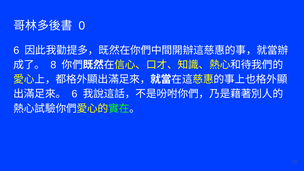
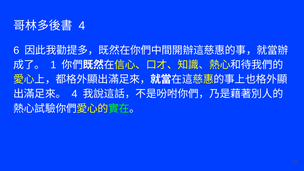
0 at (82, 26): 0 -> 4
8: 8 -> 1
6 at (74, 94): 6 -> 4
